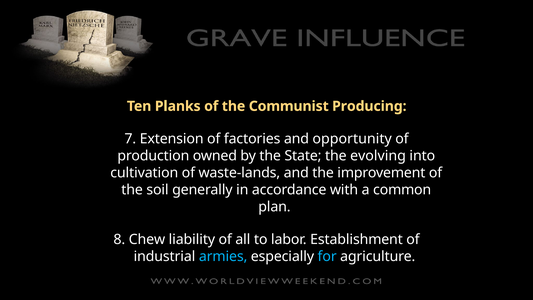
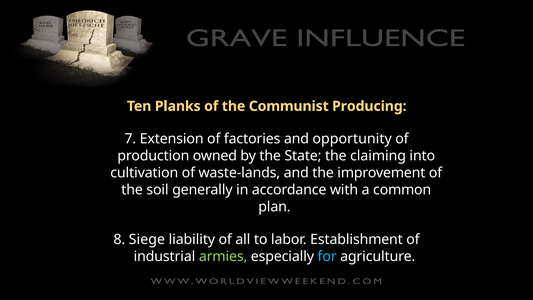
evolving: evolving -> claiming
Chew: Chew -> Siege
armies colour: light blue -> light green
